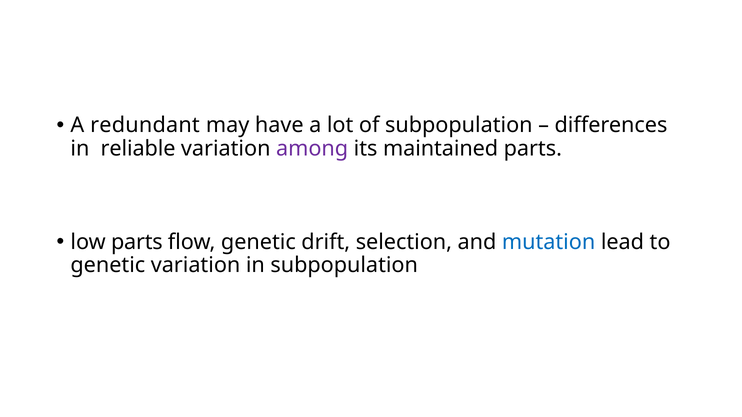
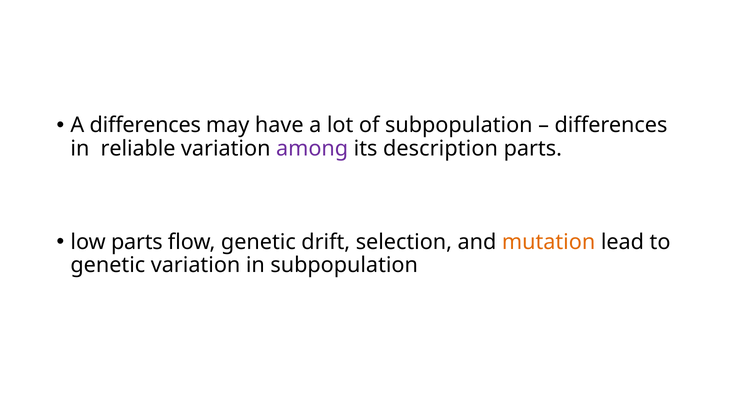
A redundant: redundant -> differences
maintained: maintained -> description
mutation colour: blue -> orange
